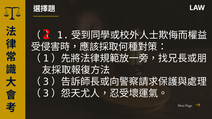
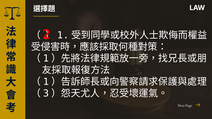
3 at (46, 82): 3 -> 1
